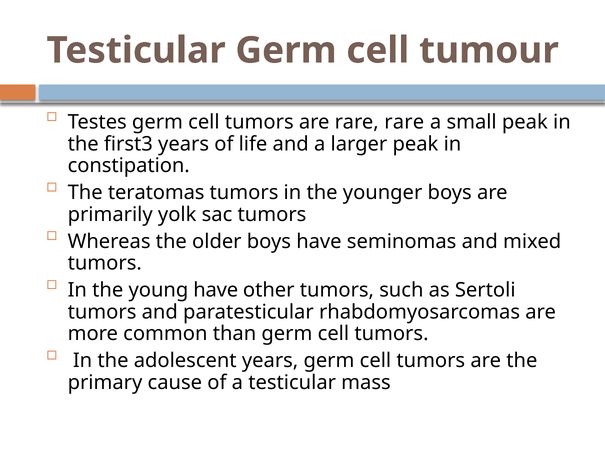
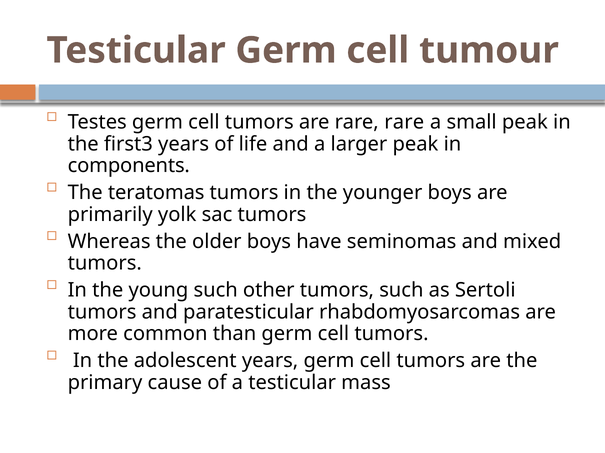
constipation: constipation -> components
young have: have -> such
